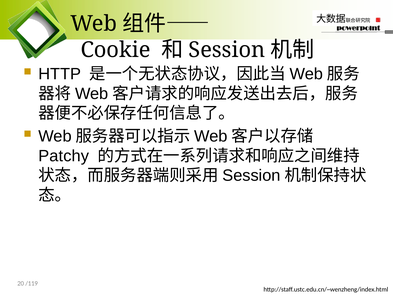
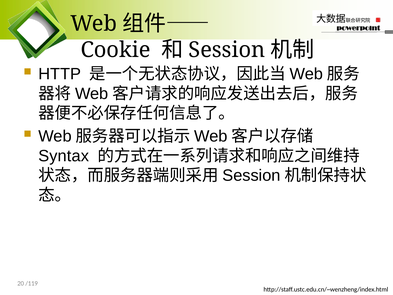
Patchy: Patchy -> Syntax
